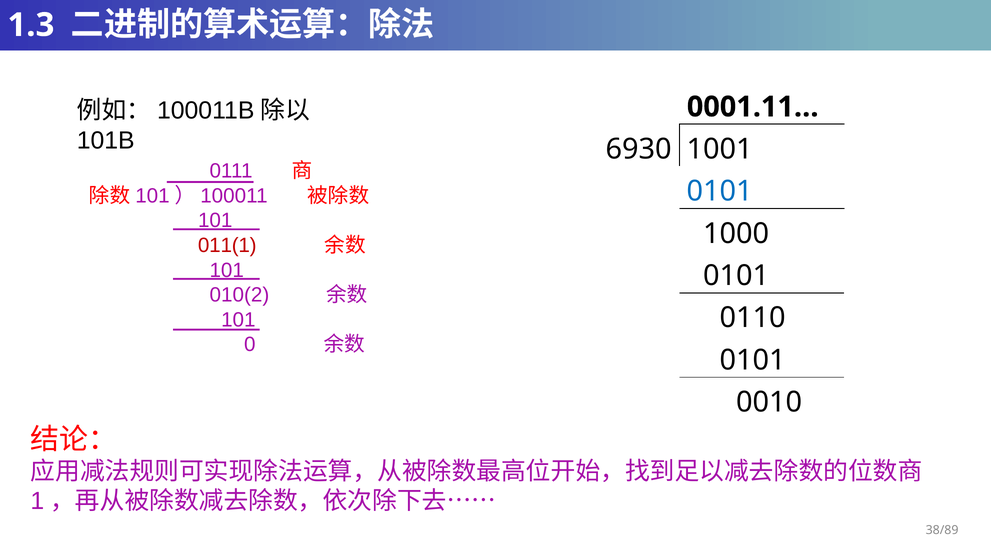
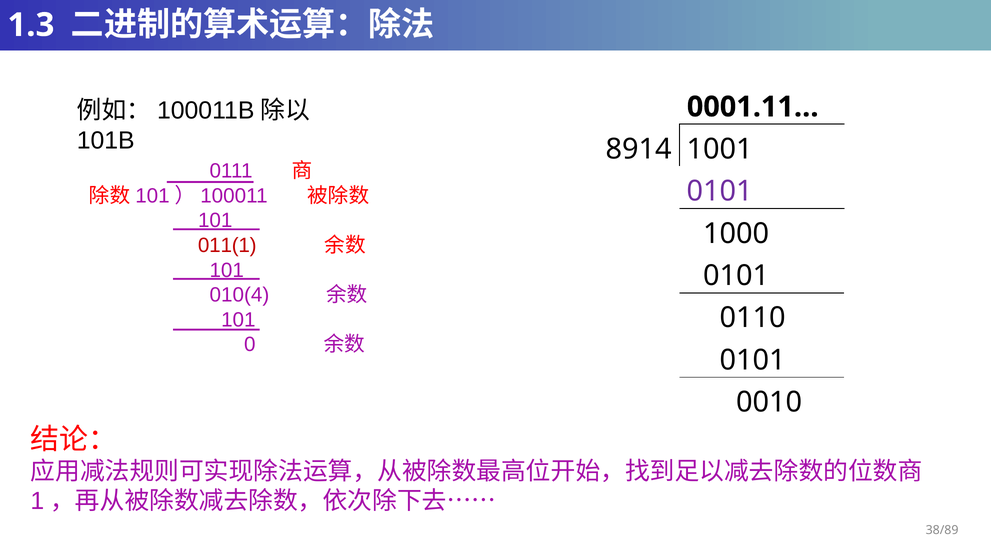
6930: 6930 -> 8914
0101 colour: blue -> purple
010(2: 010(2 -> 010(4
